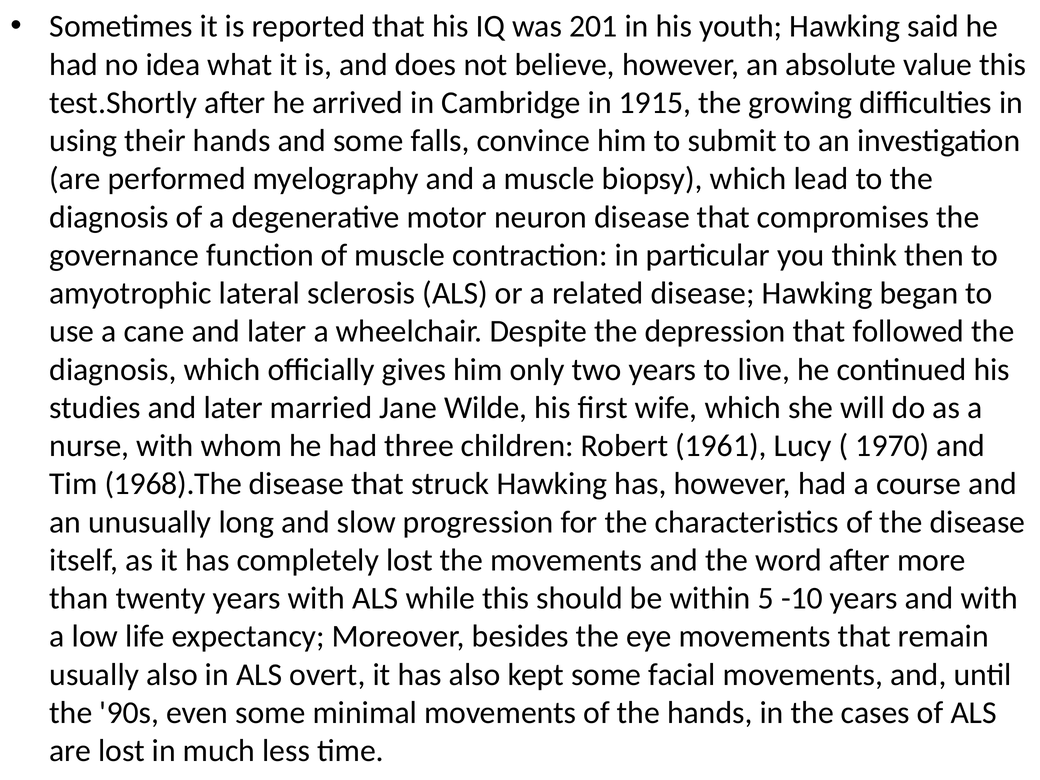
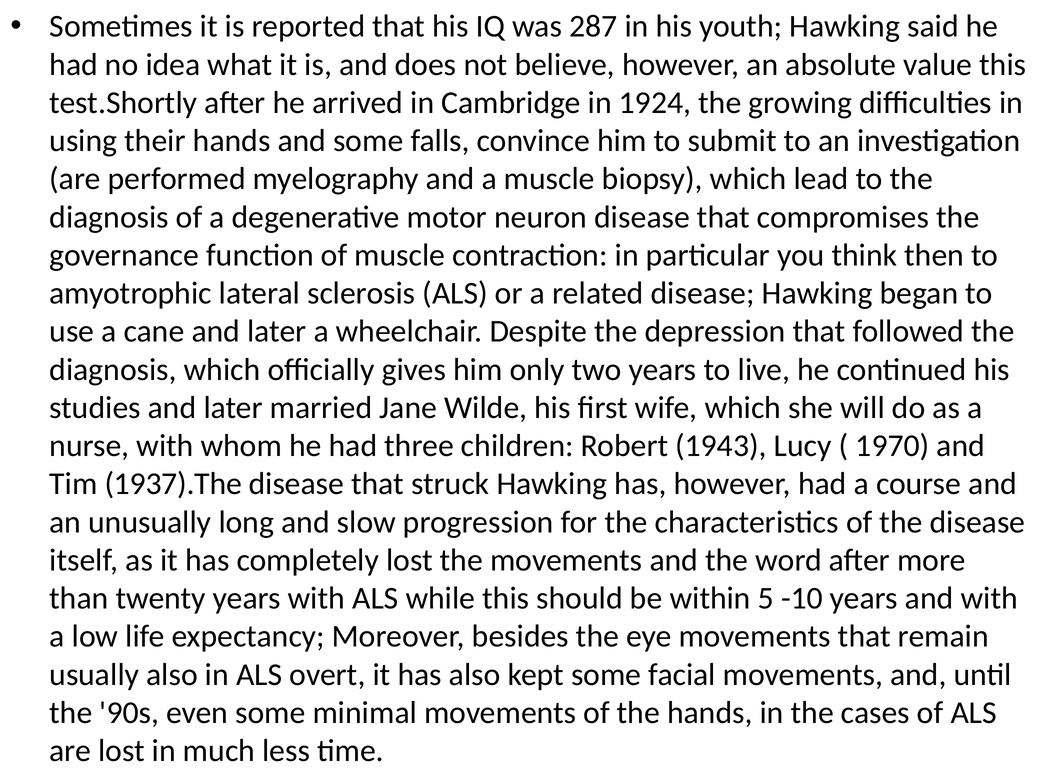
201: 201 -> 287
1915: 1915 -> 1924
1961: 1961 -> 1943
1968).The: 1968).The -> 1937).The
